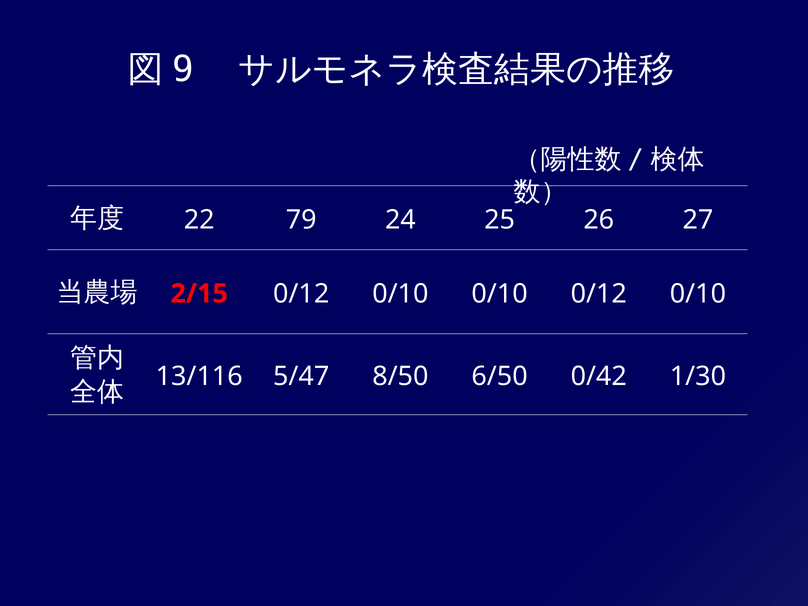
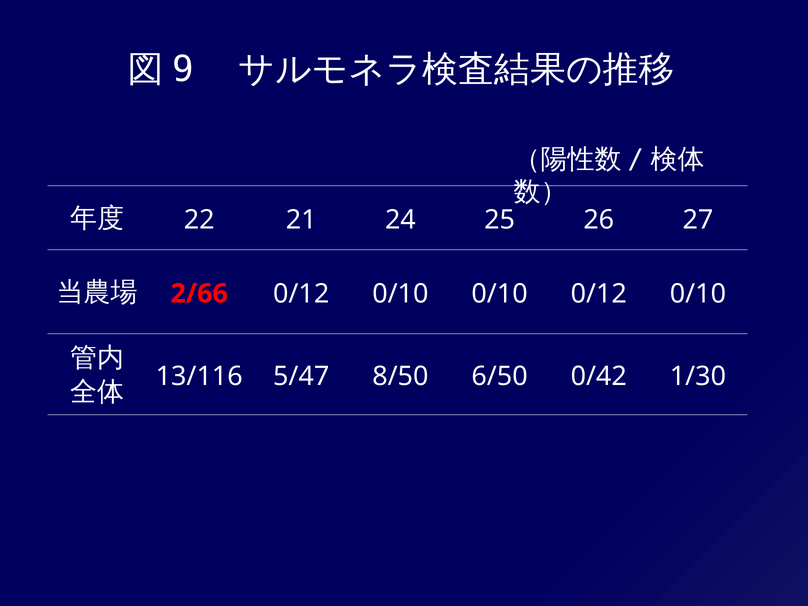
79: 79 -> 21
2/15: 2/15 -> 2/66
